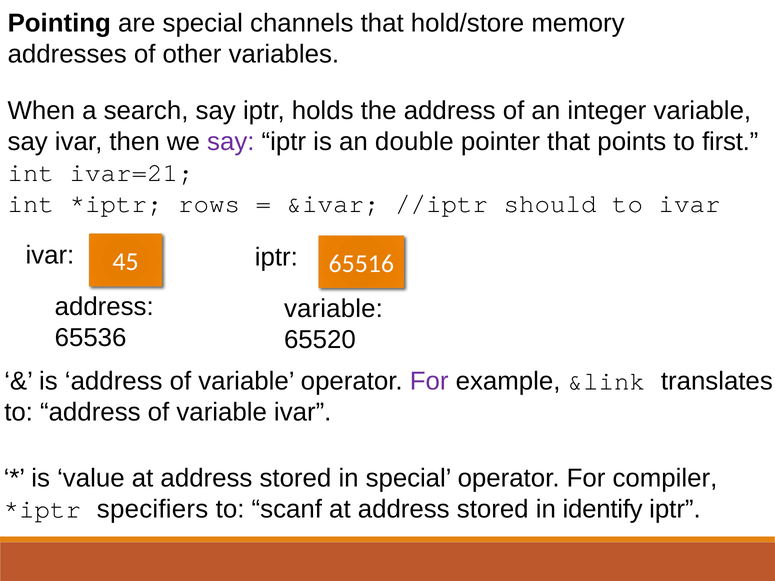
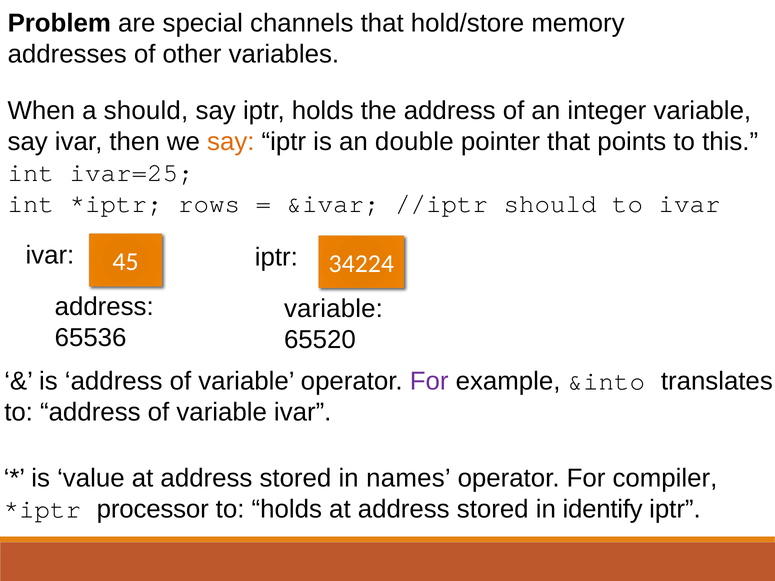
Pointing: Pointing -> Problem
a search: search -> should
say at (231, 142) colour: purple -> orange
first: first -> this
ivar=21: ivar=21 -> ivar=25
65516: 65516 -> 34224
&link: &link -> &into
in special: special -> names
specifiers: specifiers -> processor
to scanf: scanf -> holds
